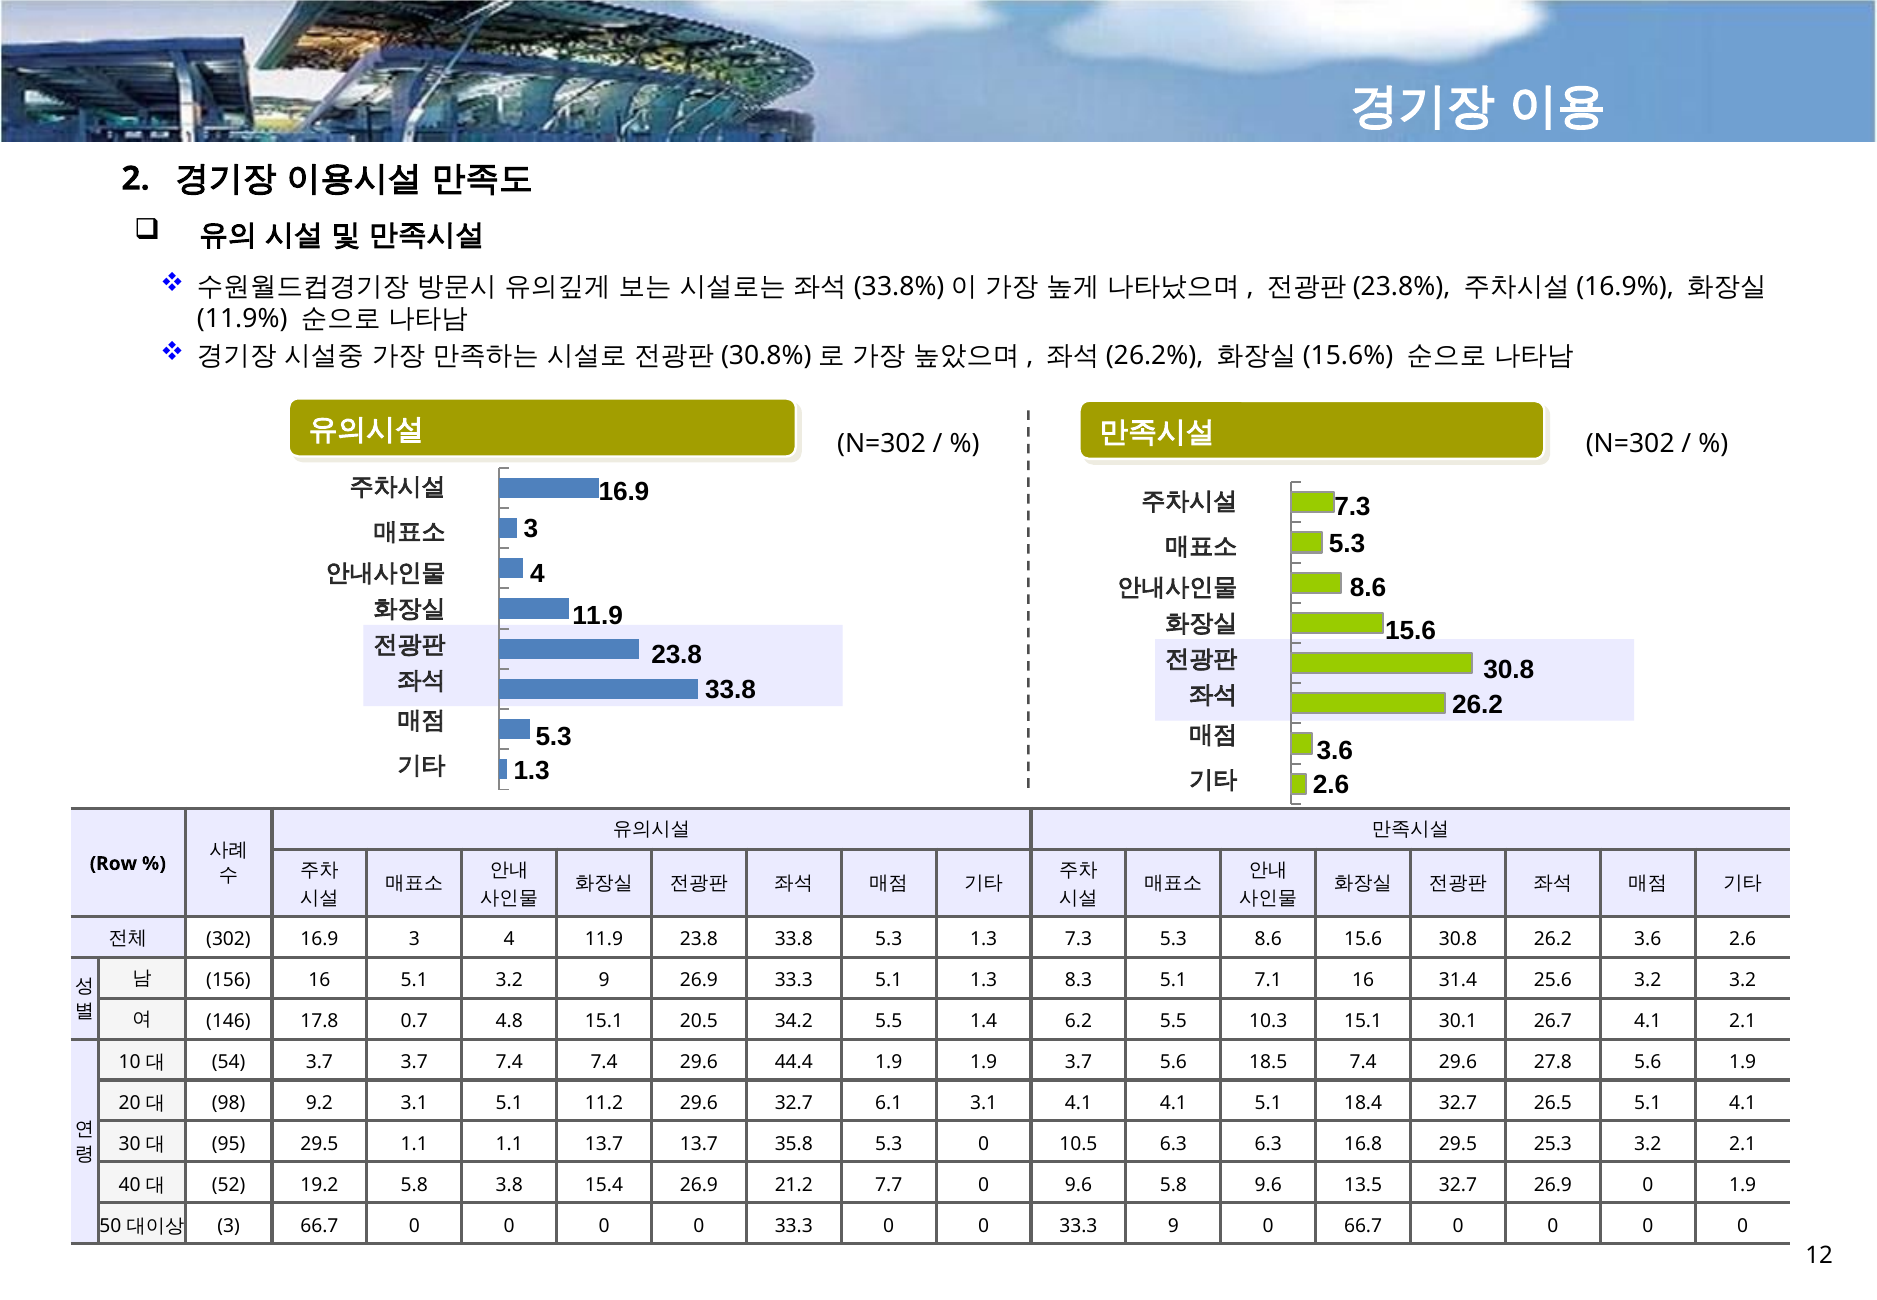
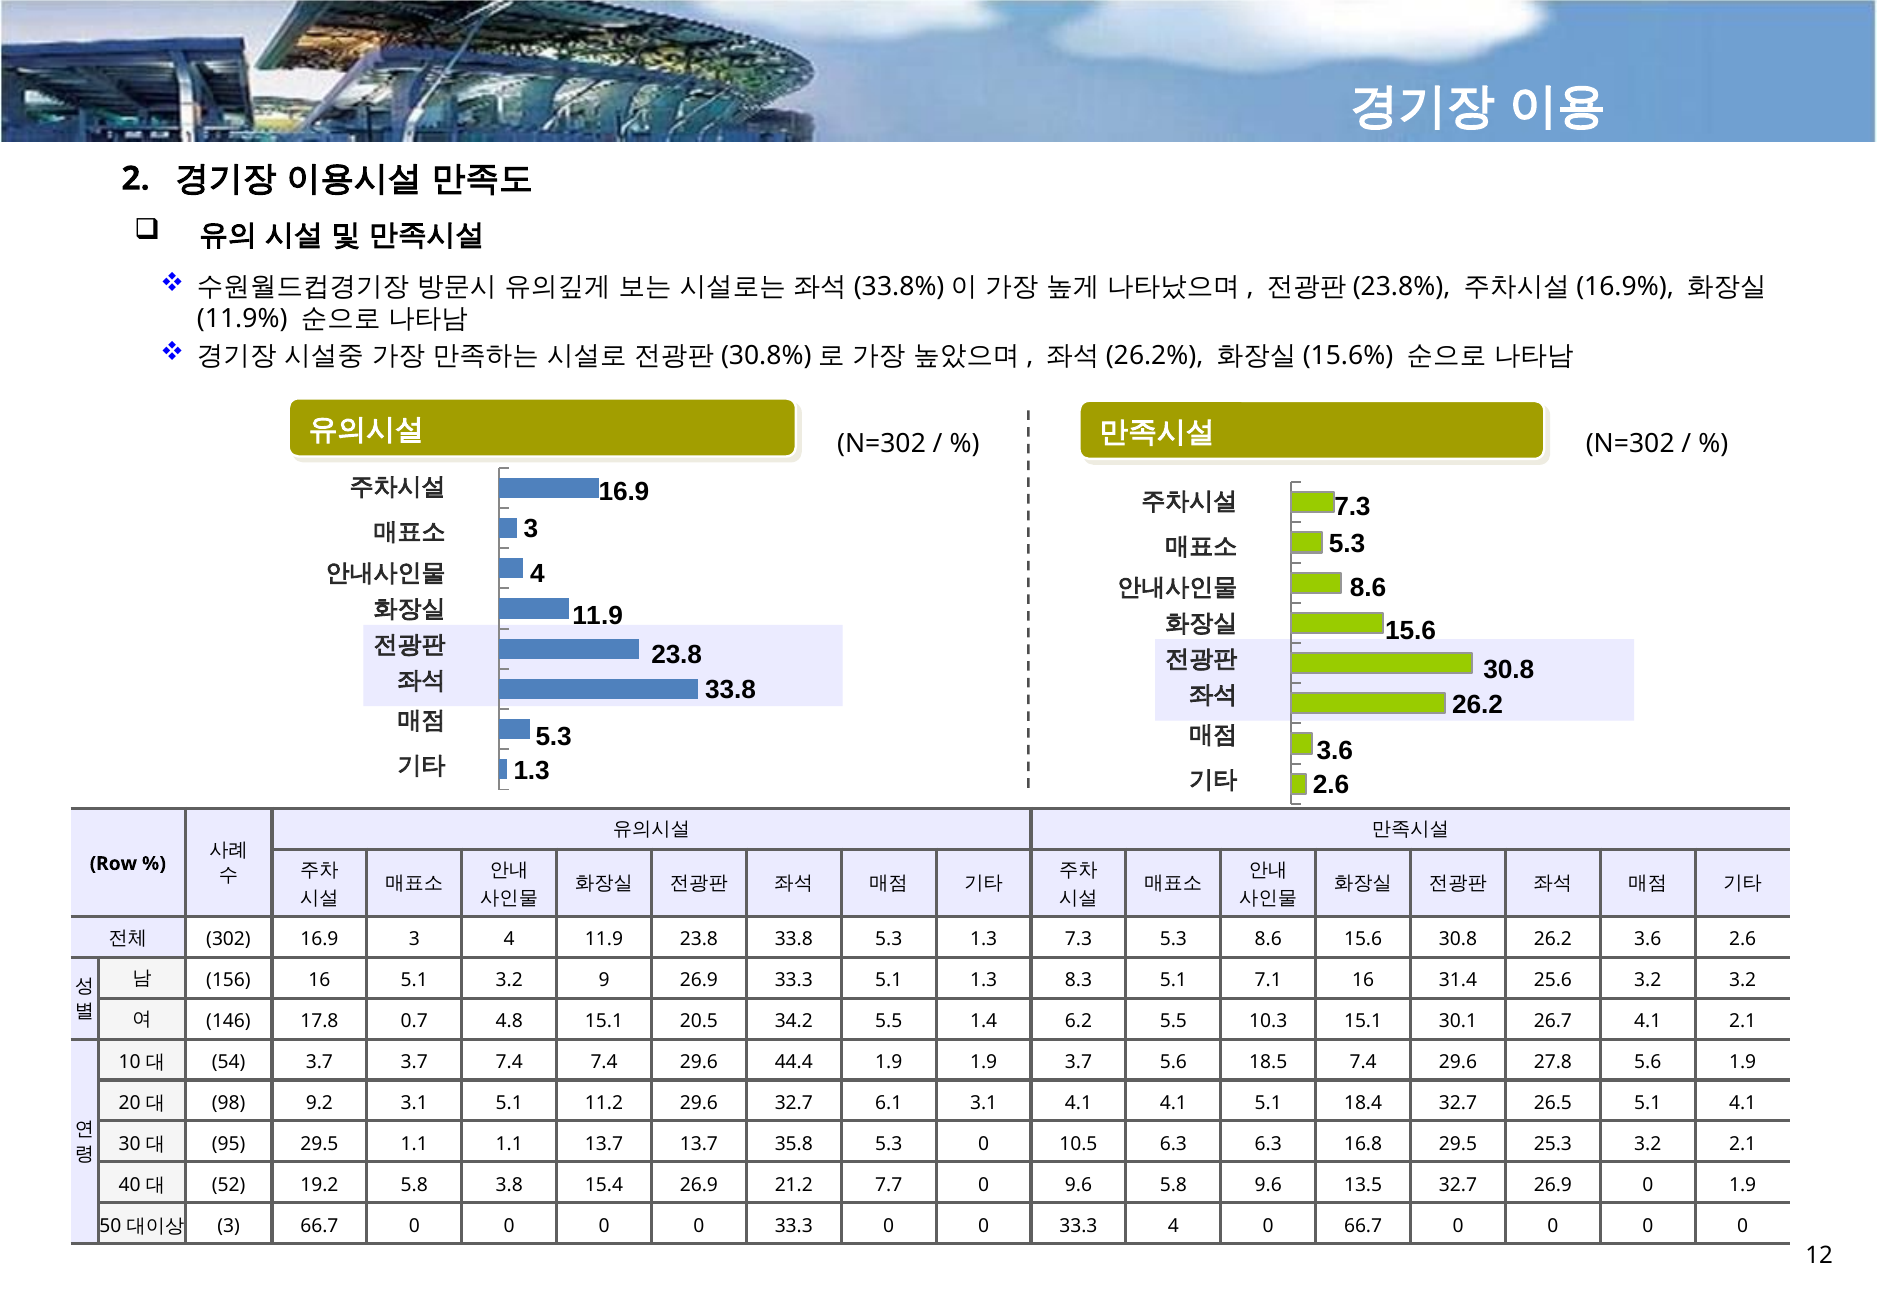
33.3 9: 9 -> 4
